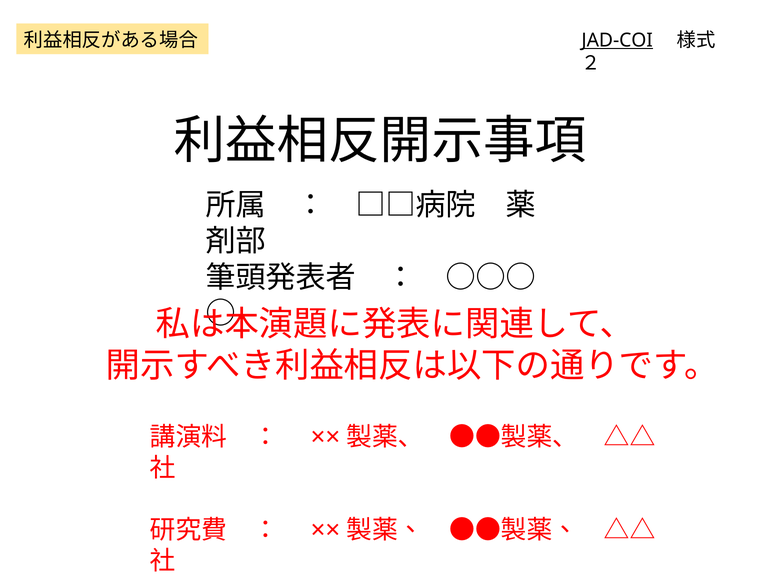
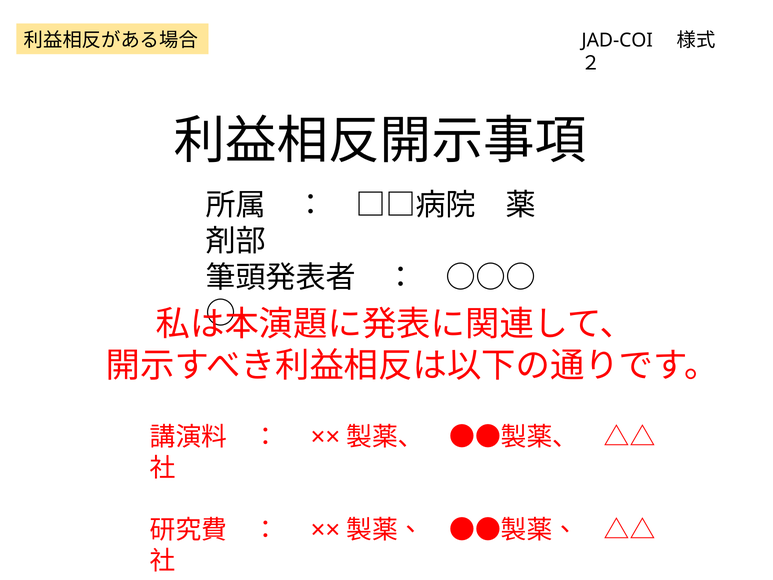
JAD-COI underline: present -> none
